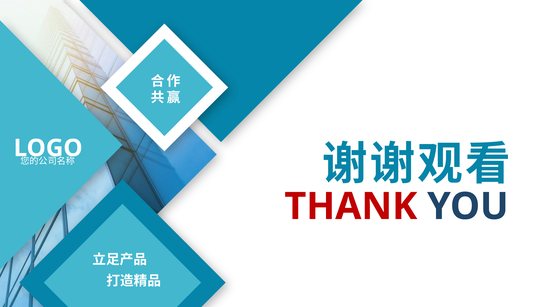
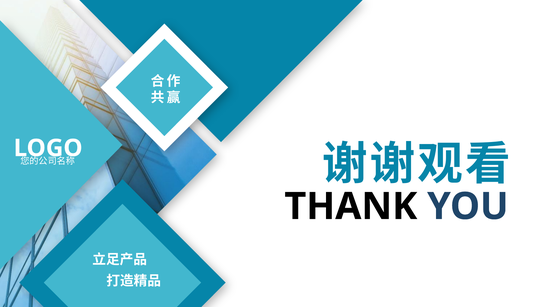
THANK colour: red -> black
